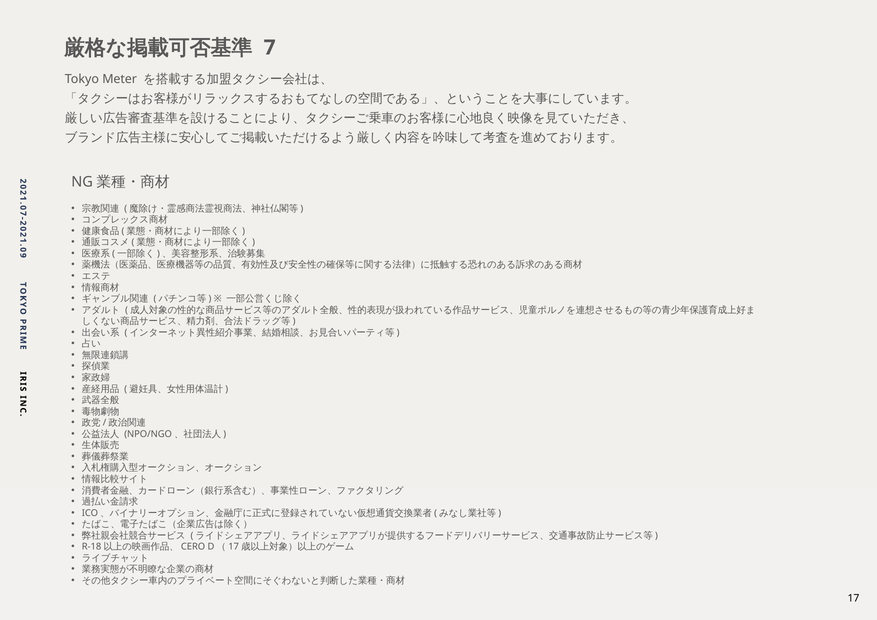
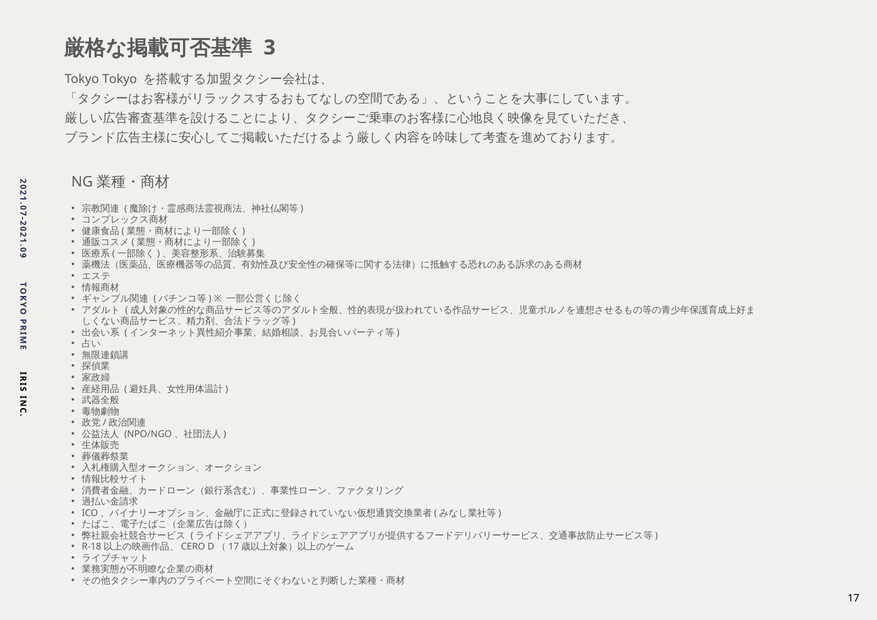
7 at (270, 48): 7 -> 3
Tokyo Meter: Meter -> Tokyo
